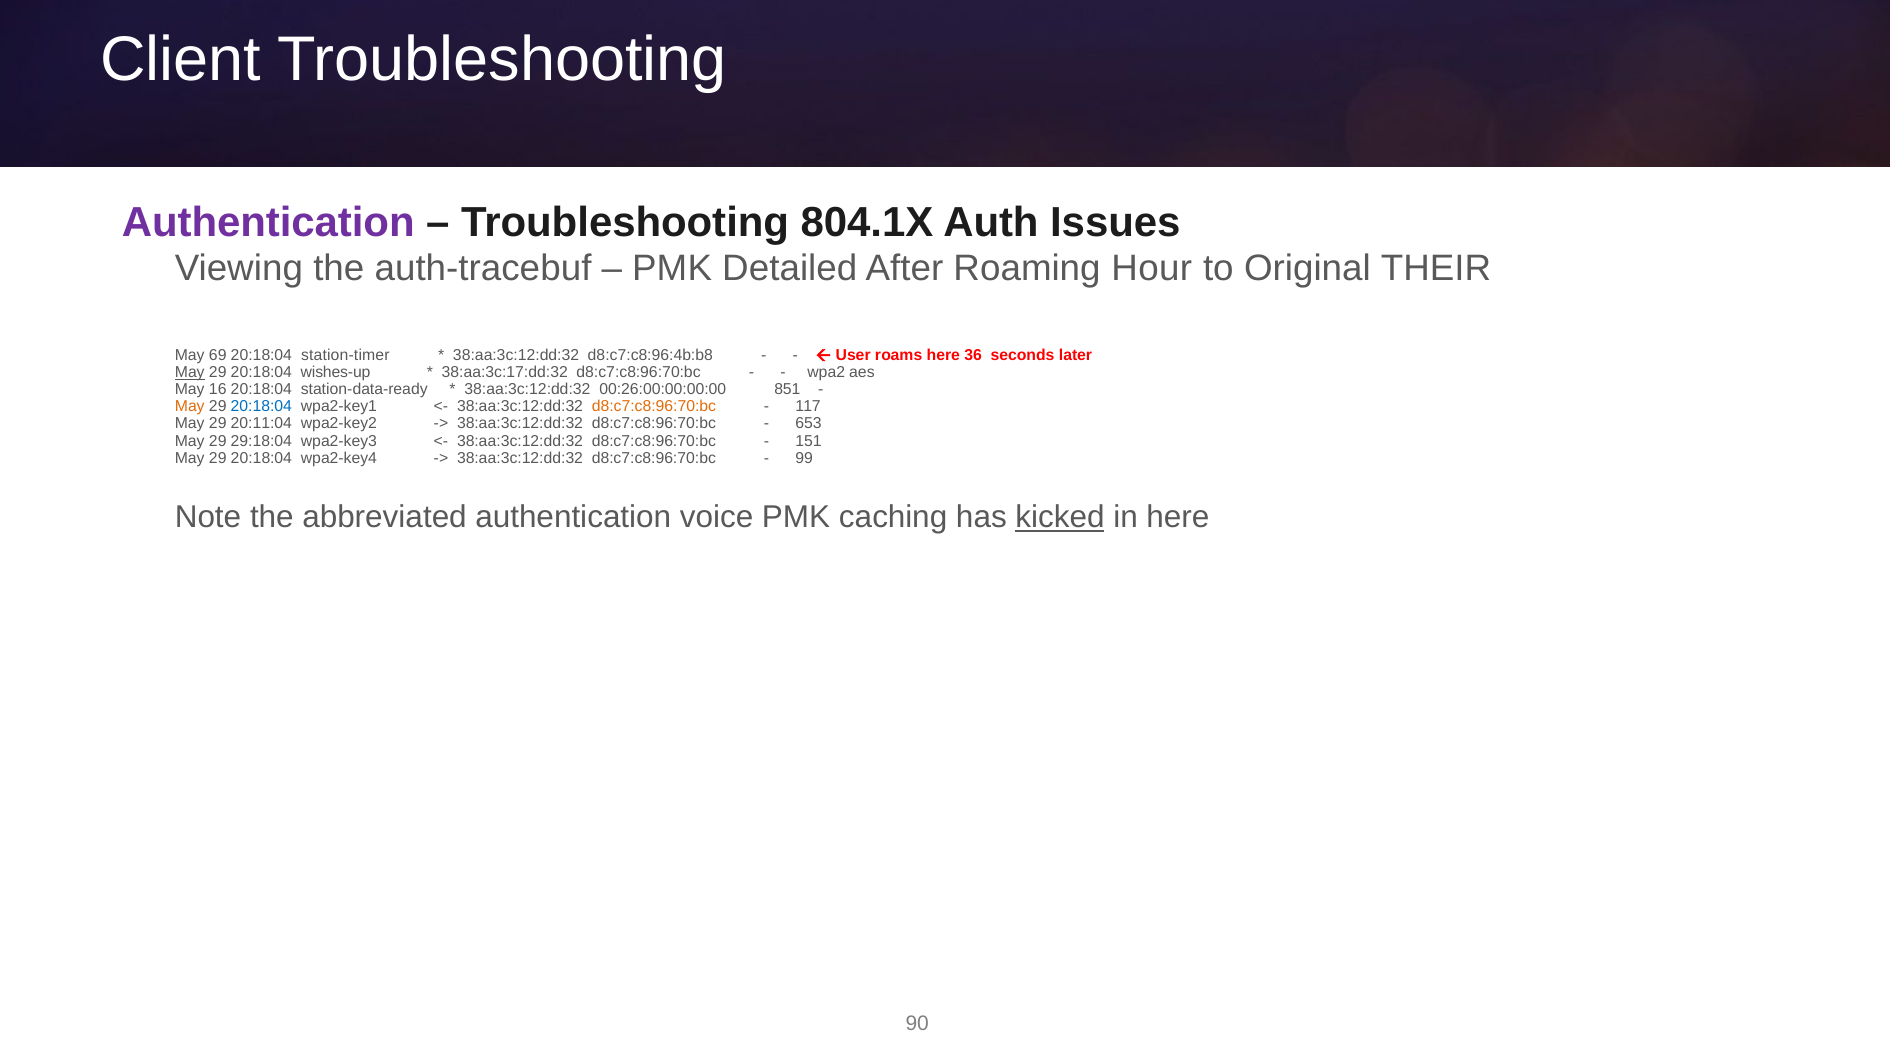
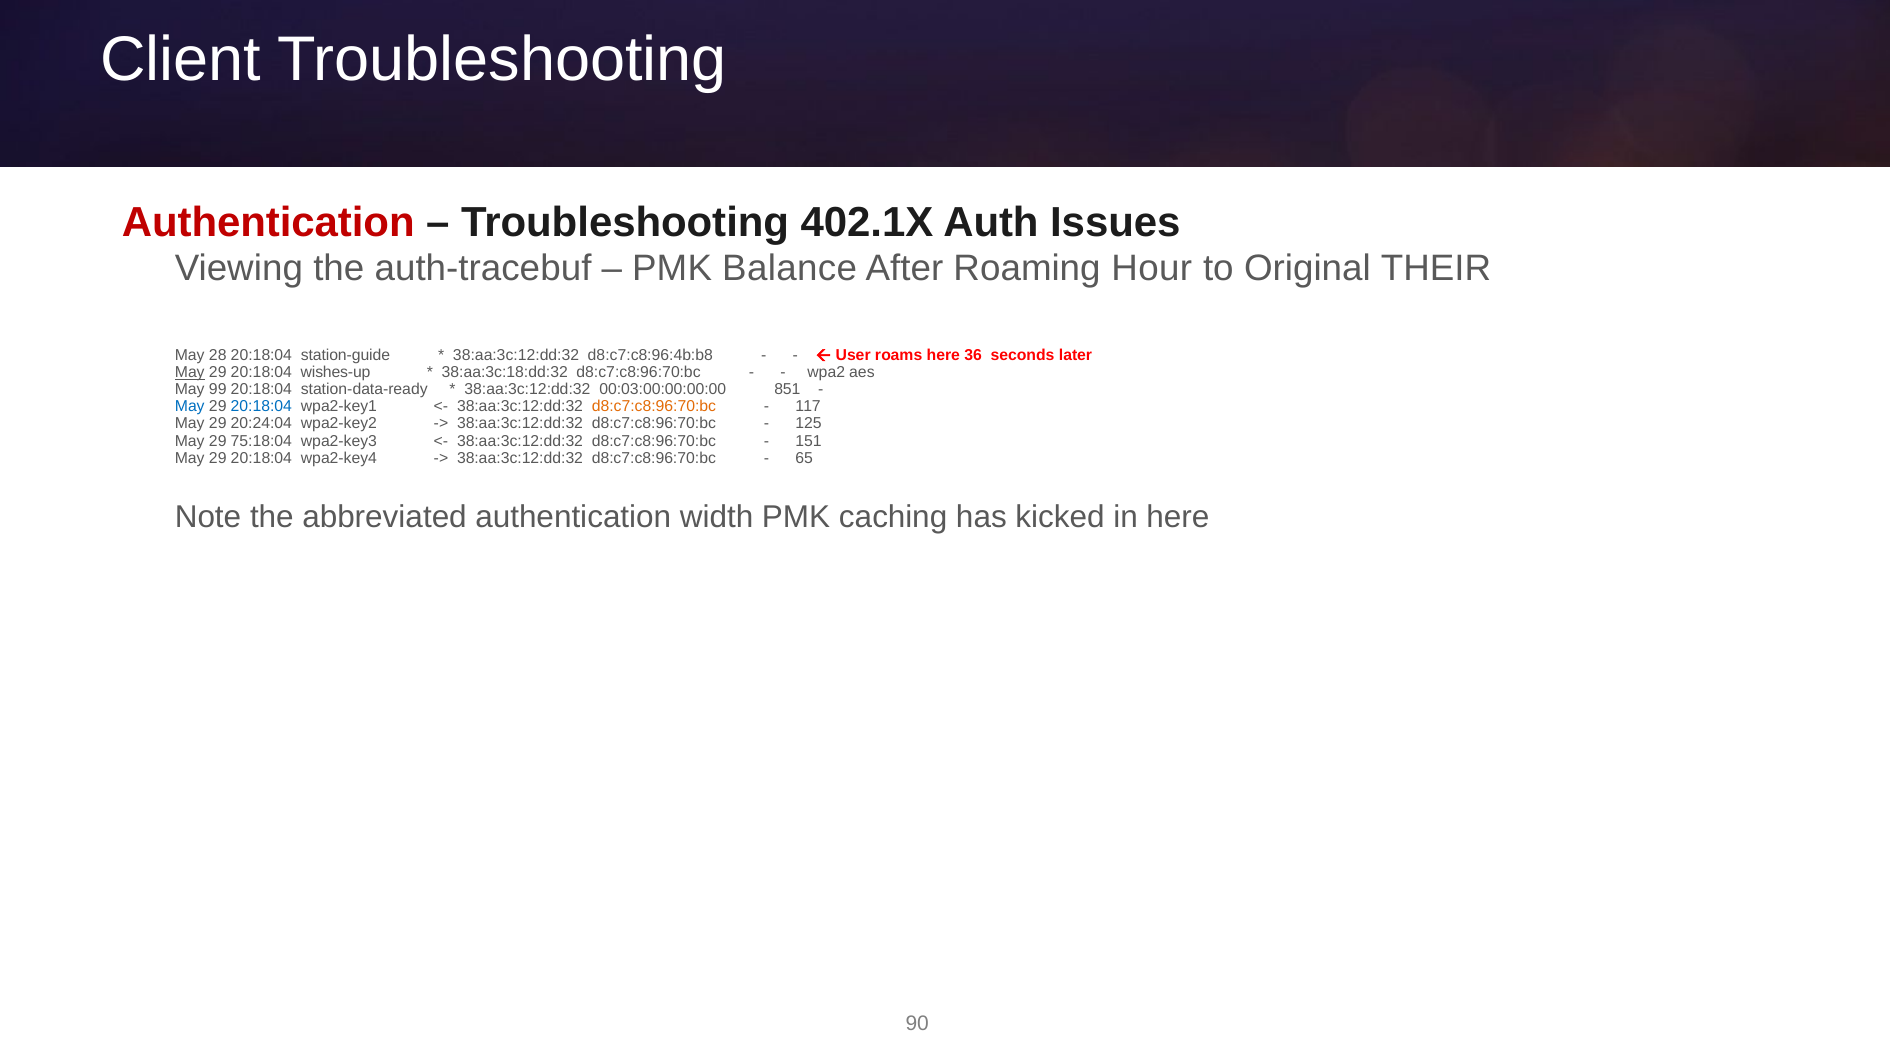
Authentication at (268, 223) colour: purple -> red
804.1X: 804.1X -> 402.1X
Detailed: Detailed -> Balance
69: 69 -> 28
station-timer: station-timer -> station-guide
38:aa:3c:17:dd:32: 38:aa:3c:17:dd:32 -> 38:aa:3c:18:dd:32
16: 16 -> 99
00:26:00:00:00:00: 00:26:00:00:00:00 -> 00:03:00:00:00:00
May at (190, 407) colour: orange -> blue
20:11:04: 20:11:04 -> 20:24:04
653: 653 -> 125
29:18:04: 29:18:04 -> 75:18:04
99: 99 -> 65
voice: voice -> width
kicked underline: present -> none
